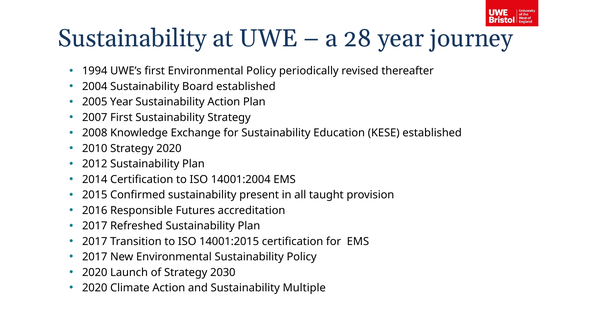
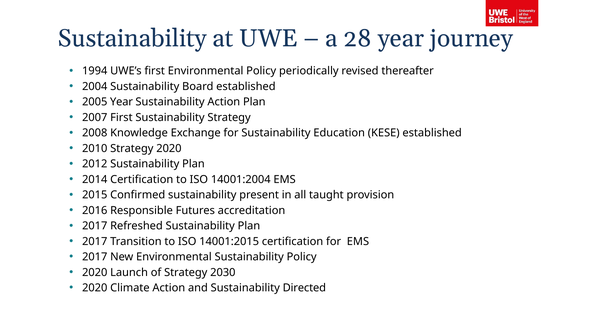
Multiple: Multiple -> Directed
